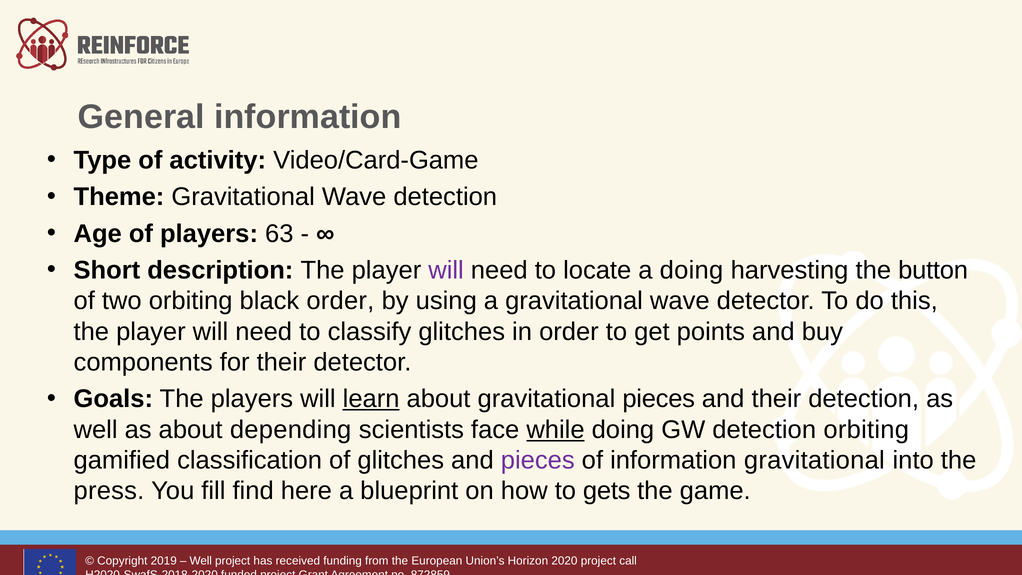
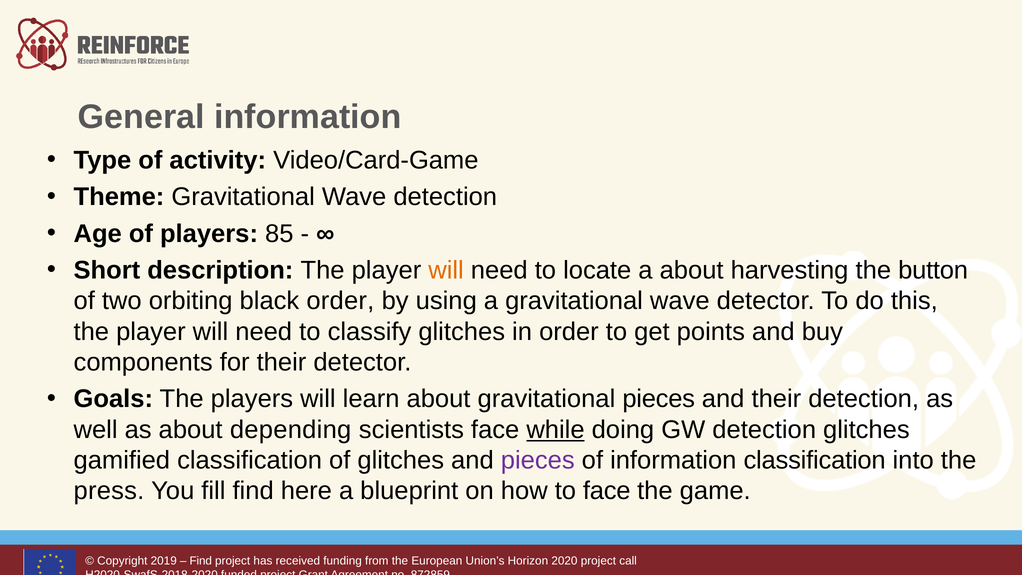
63: 63 -> 85
will at (446, 270) colour: purple -> orange
a doing: doing -> about
learn underline: present -> none
detection orbiting: orbiting -> glitches
information gravitational: gravitational -> classification
to gets: gets -> face
Well at (201, 561): Well -> Find
